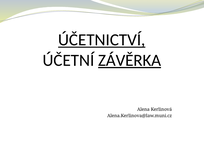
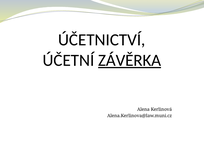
ÚČETNICTVÍ underline: present -> none
